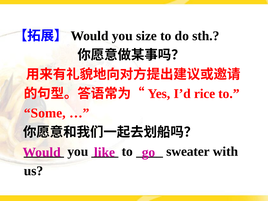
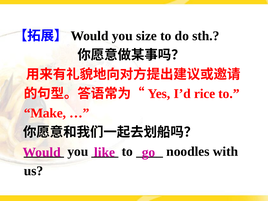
Some: Some -> Make
sweater: sweater -> noodles
